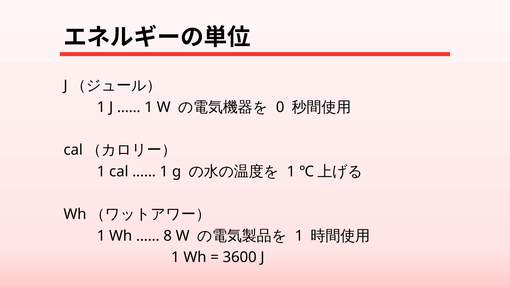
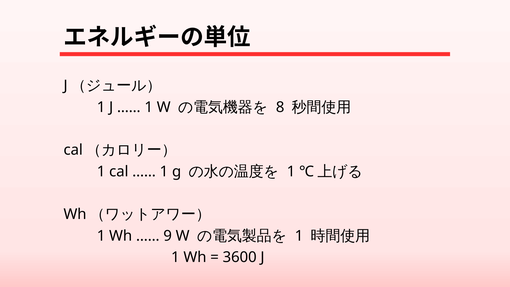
0: 0 -> 8
8: 8 -> 9
